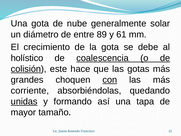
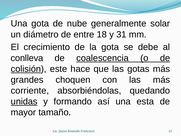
89: 89 -> 18
61: 61 -> 31
holístico: holístico -> conlleva
con underline: present -> none
tapa: tapa -> esta
